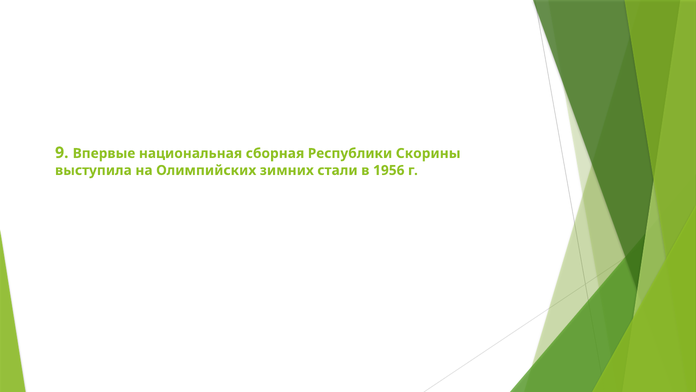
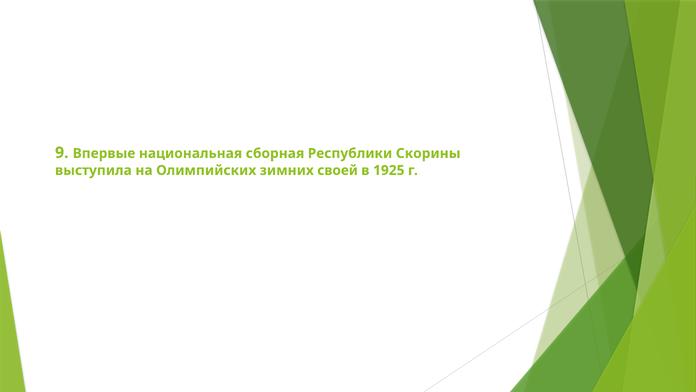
стали: стали -> своей
1956: 1956 -> 1925
